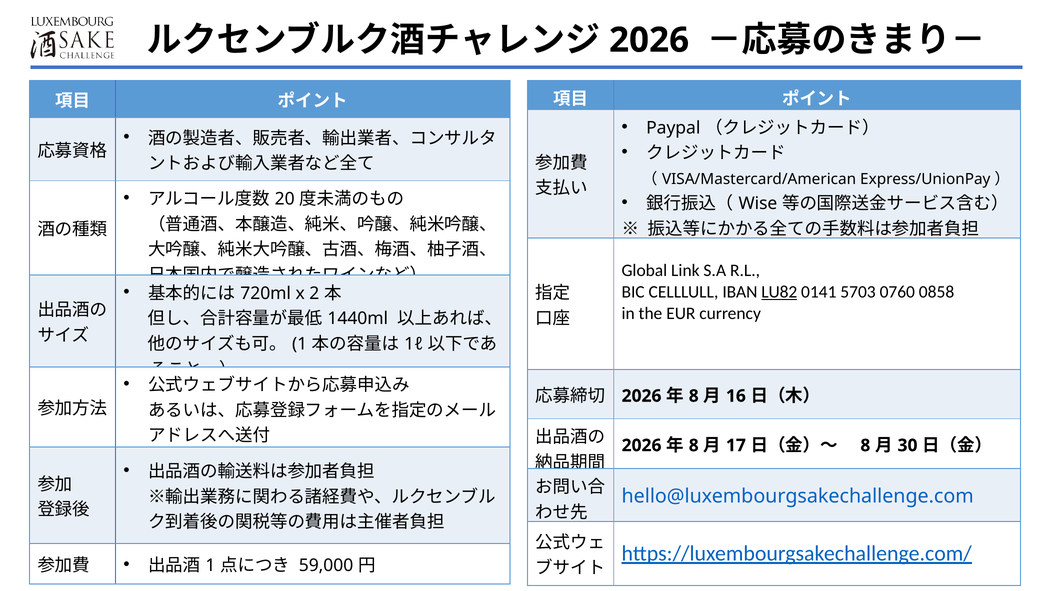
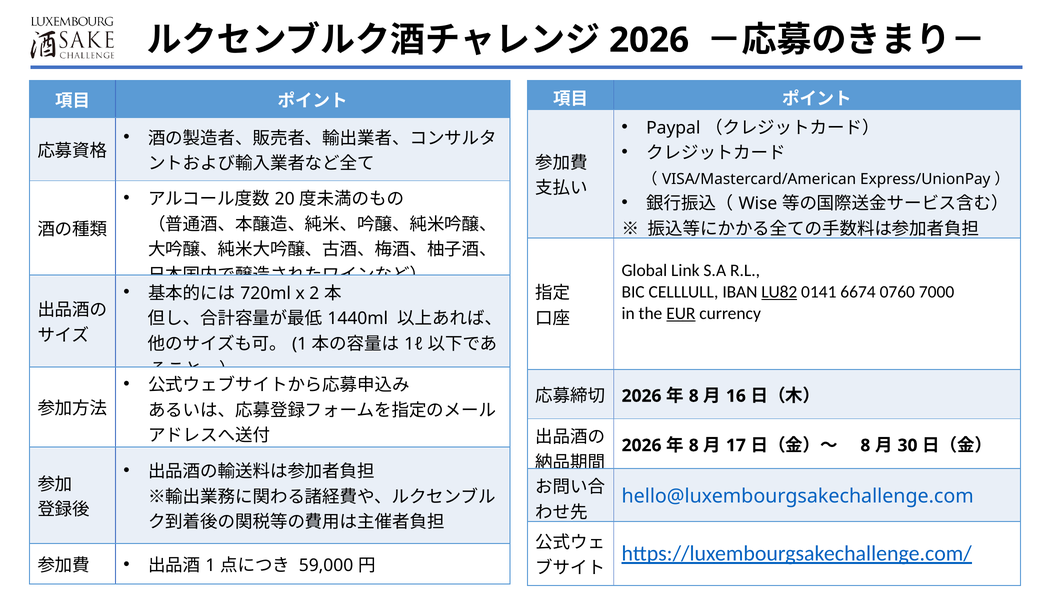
5703: 5703 -> 6674
0858: 0858 -> 7000
EUR underline: none -> present
